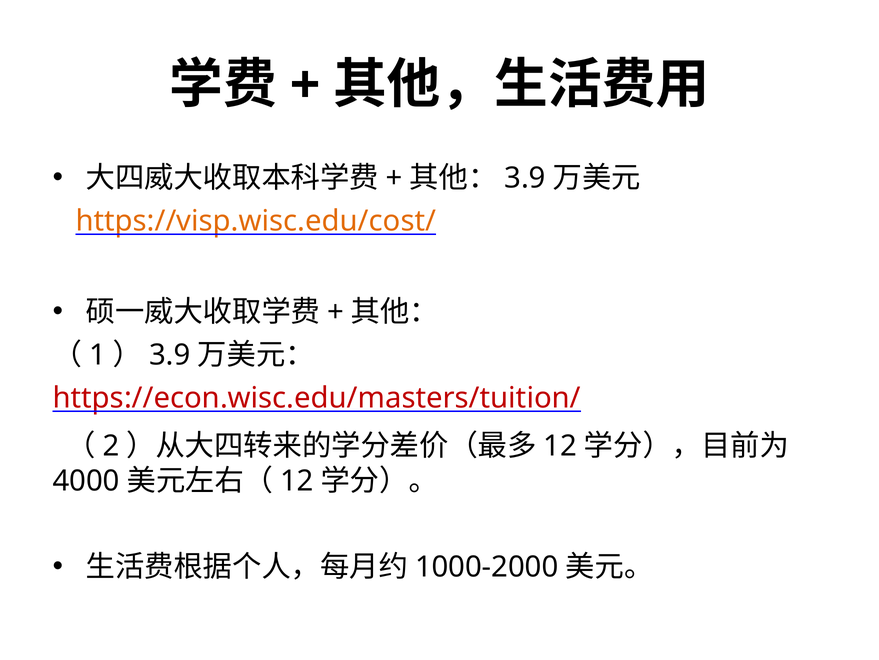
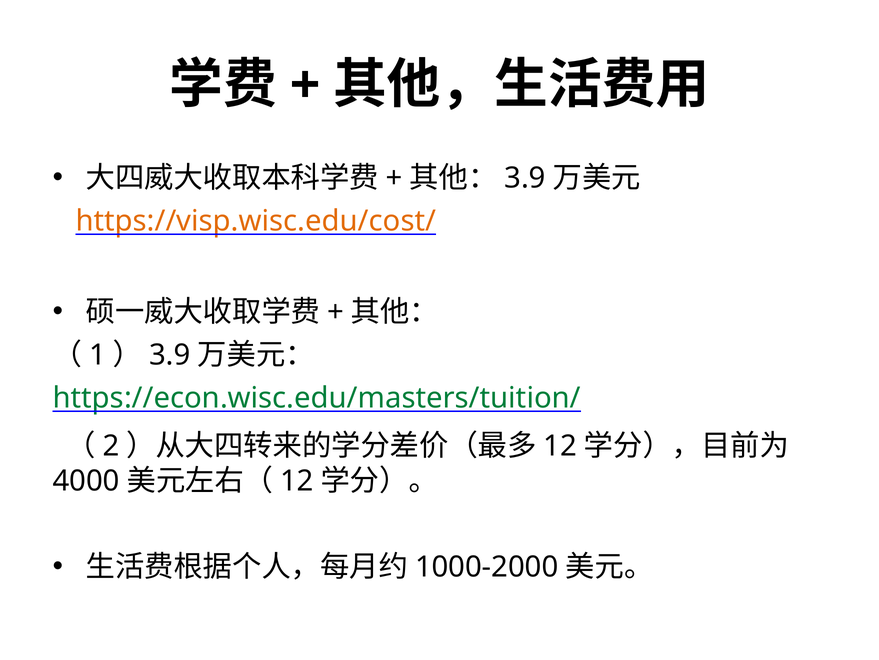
https://econ.wisc.edu/masters/tuition/ colour: red -> green
